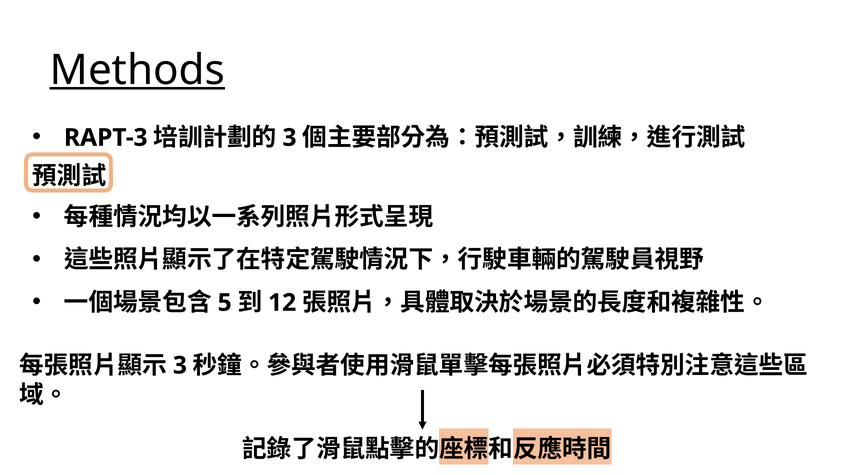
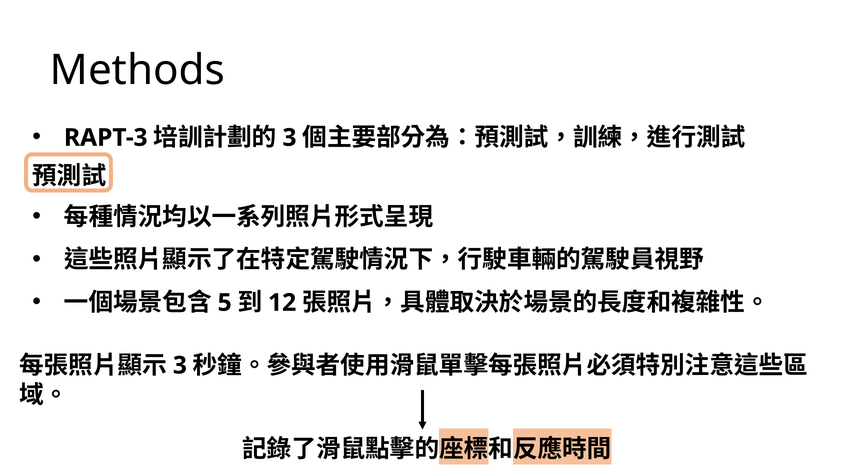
Methods underline: present -> none
